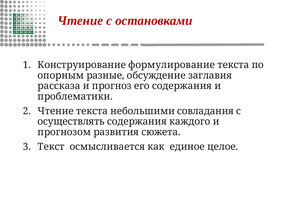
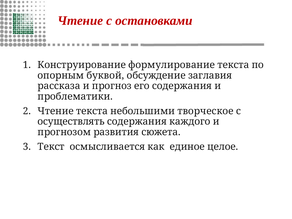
разные: разные -> буквой
совладания: совладания -> творческое
